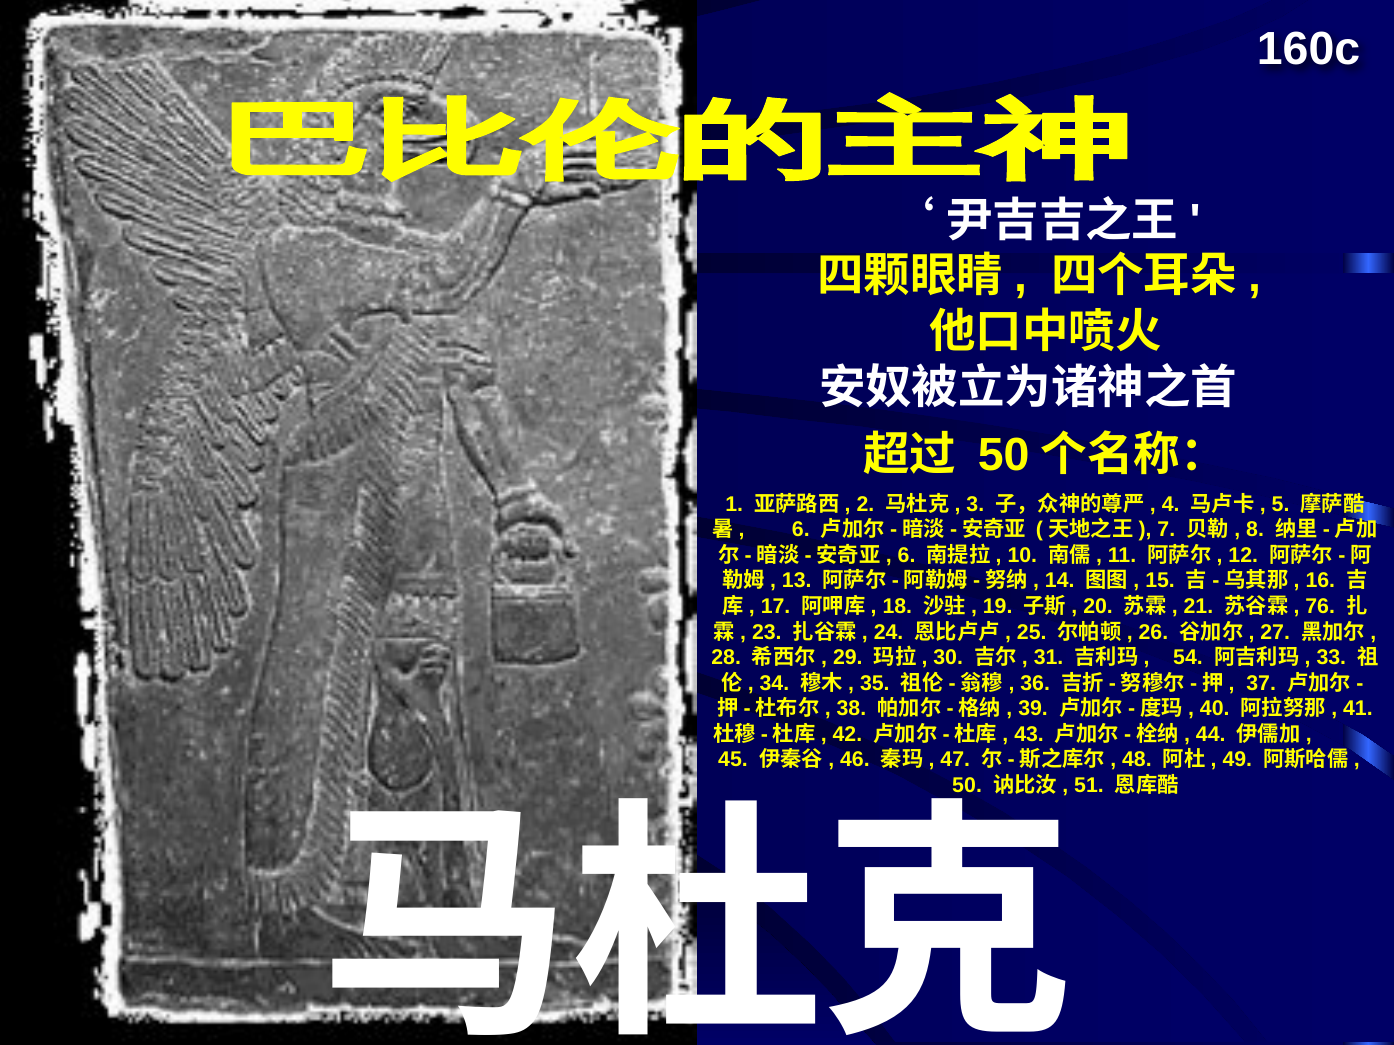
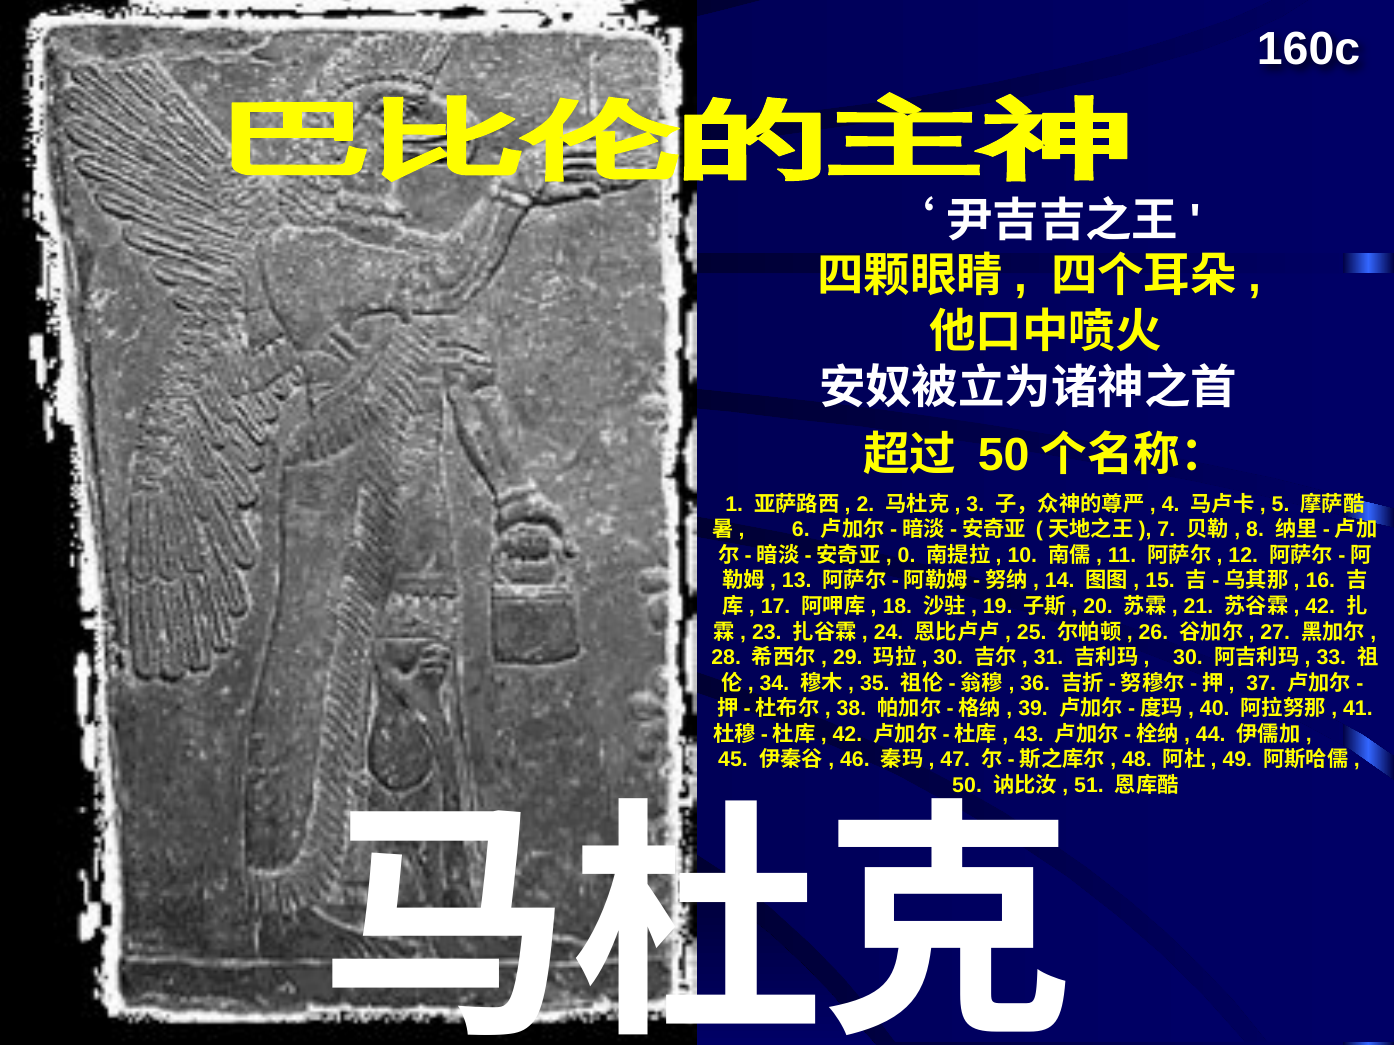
6 at (907, 556): 6 -> 0
76 at (1320, 607): 76 -> 42
54 at (1188, 658): 54 -> 30
